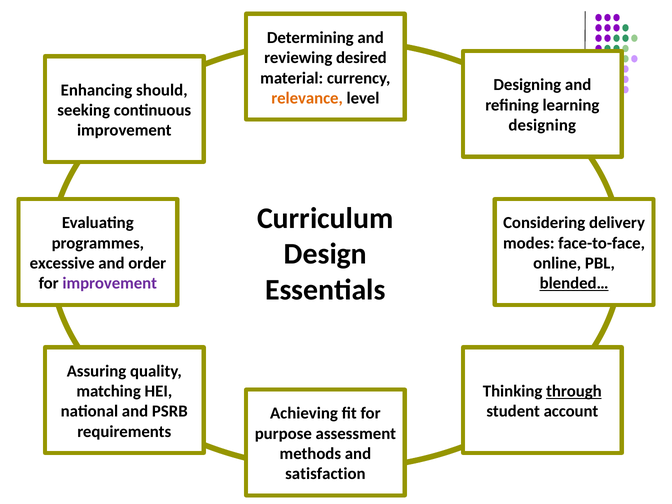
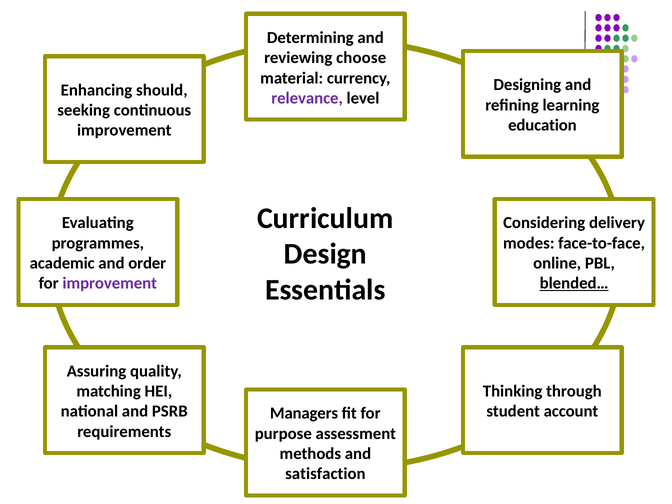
desired: desired -> choose
relevance colour: orange -> purple
designing at (542, 125): designing -> education
excessive: excessive -> academic
through underline: present -> none
Achieving: Achieving -> Managers
